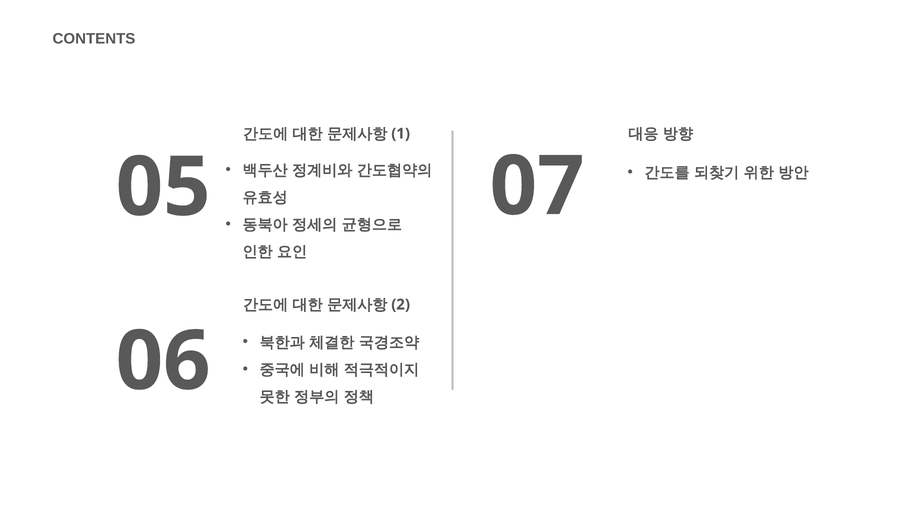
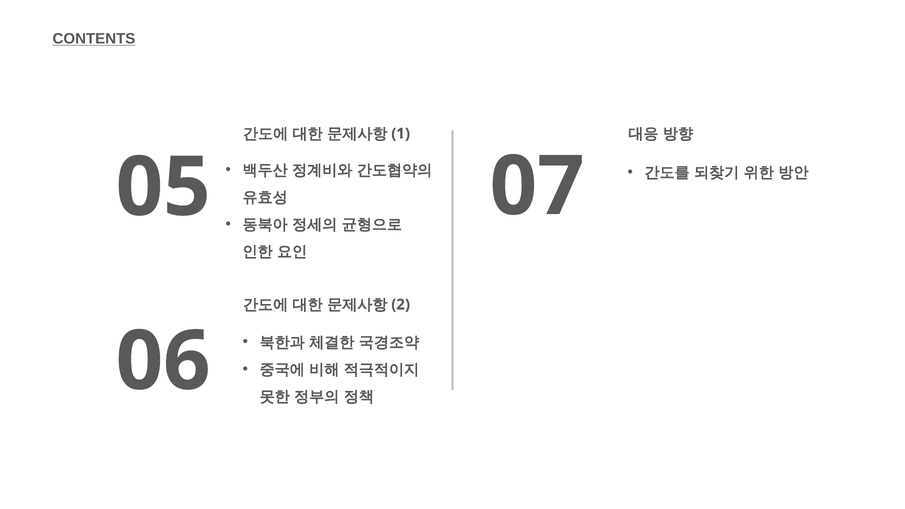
CONTENTS underline: none -> present
